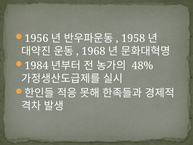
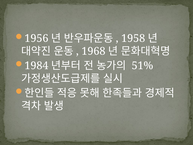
48%: 48% -> 51%
